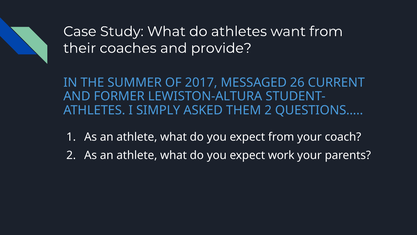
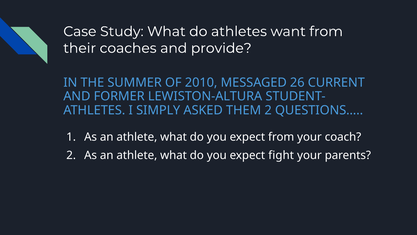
2017: 2017 -> 2010
work: work -> fight
